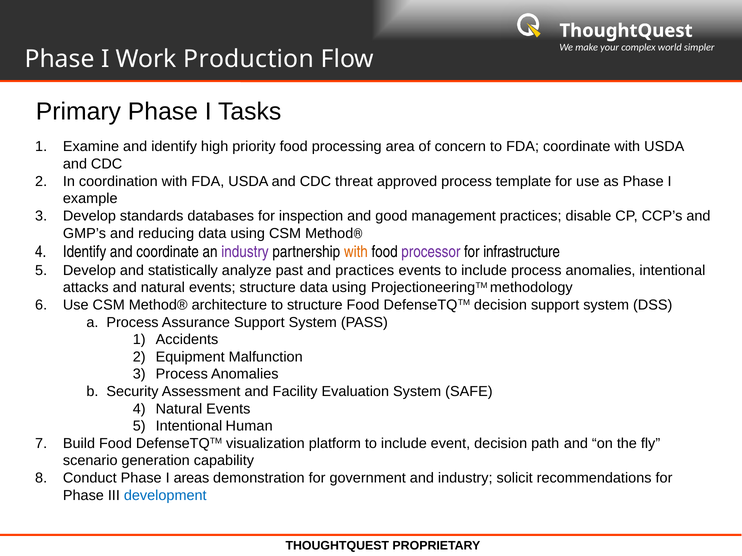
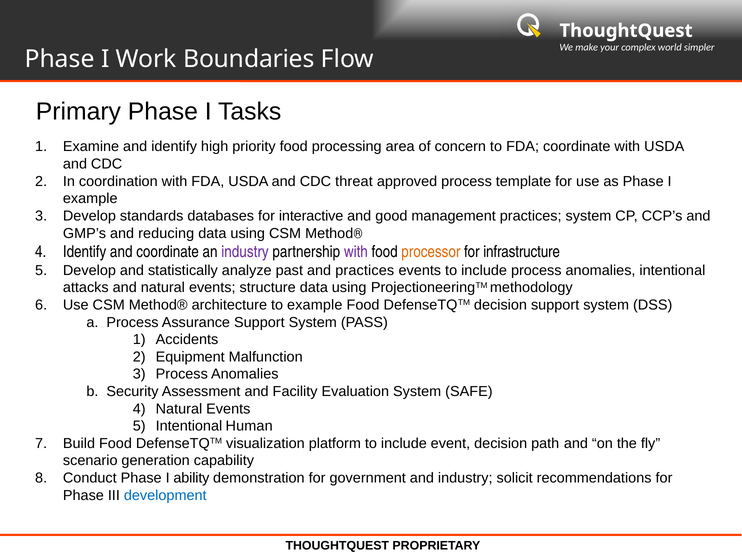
Production: Production -> Boundaries
inspection: inspection -> interactive
practices disable: disable -> system
with at (356, 252) colour: orange -> purple
processor colour: purple -> orange
to structure: structure -> example
areas: areas -> ability
